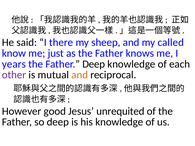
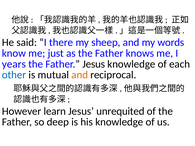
called: called -> words
Father Deep: Deep -> Jesus
other colour: purple -> blue
good: good -> learn
